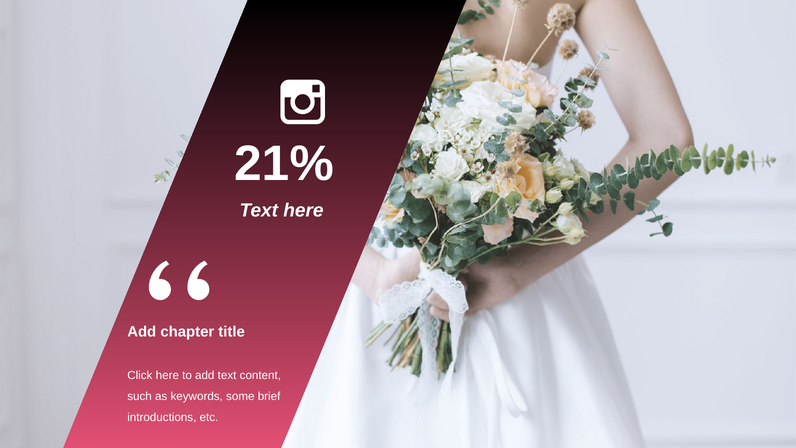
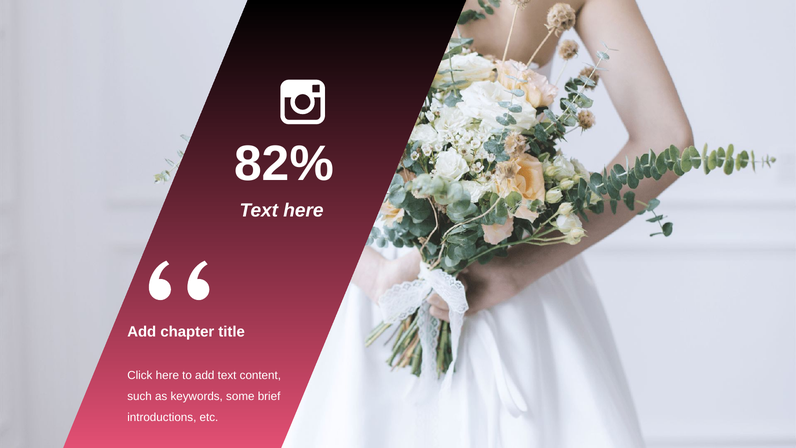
21%: 21% -> 82%
